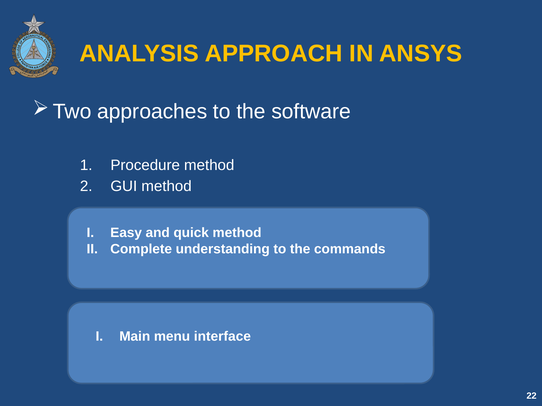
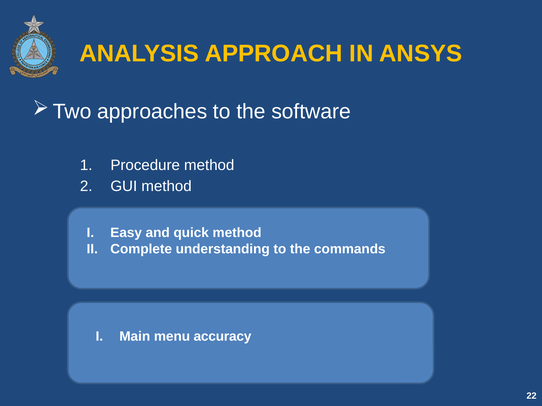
interface: interface -> accuracy
